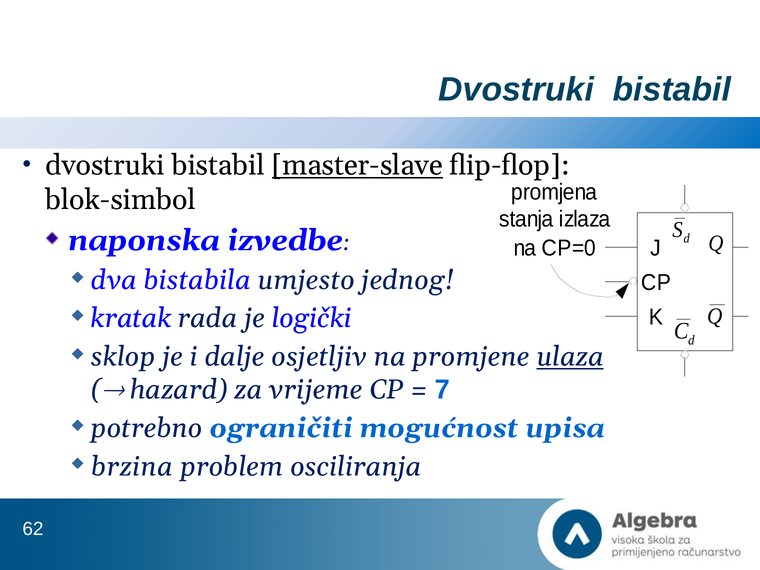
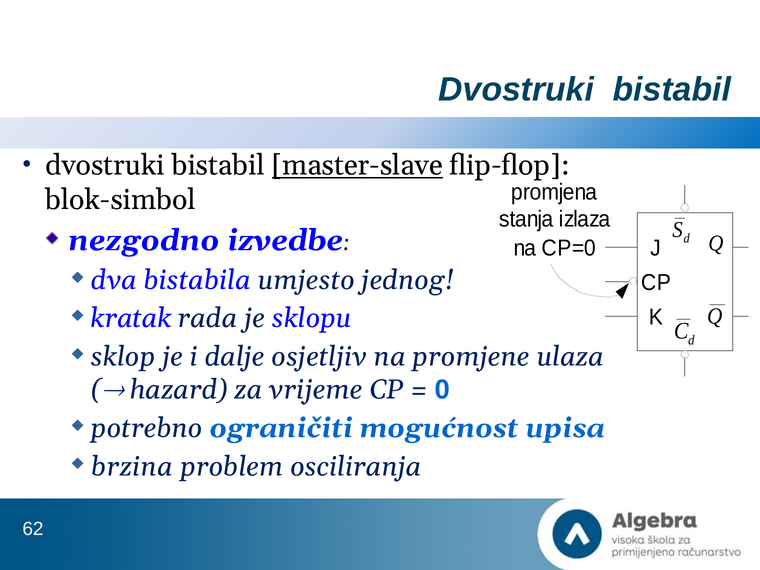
naponska: naponska -> nezgodno
logički: logički -> sklopu
ulaza underline: present -> none
7: 7 -> 0
